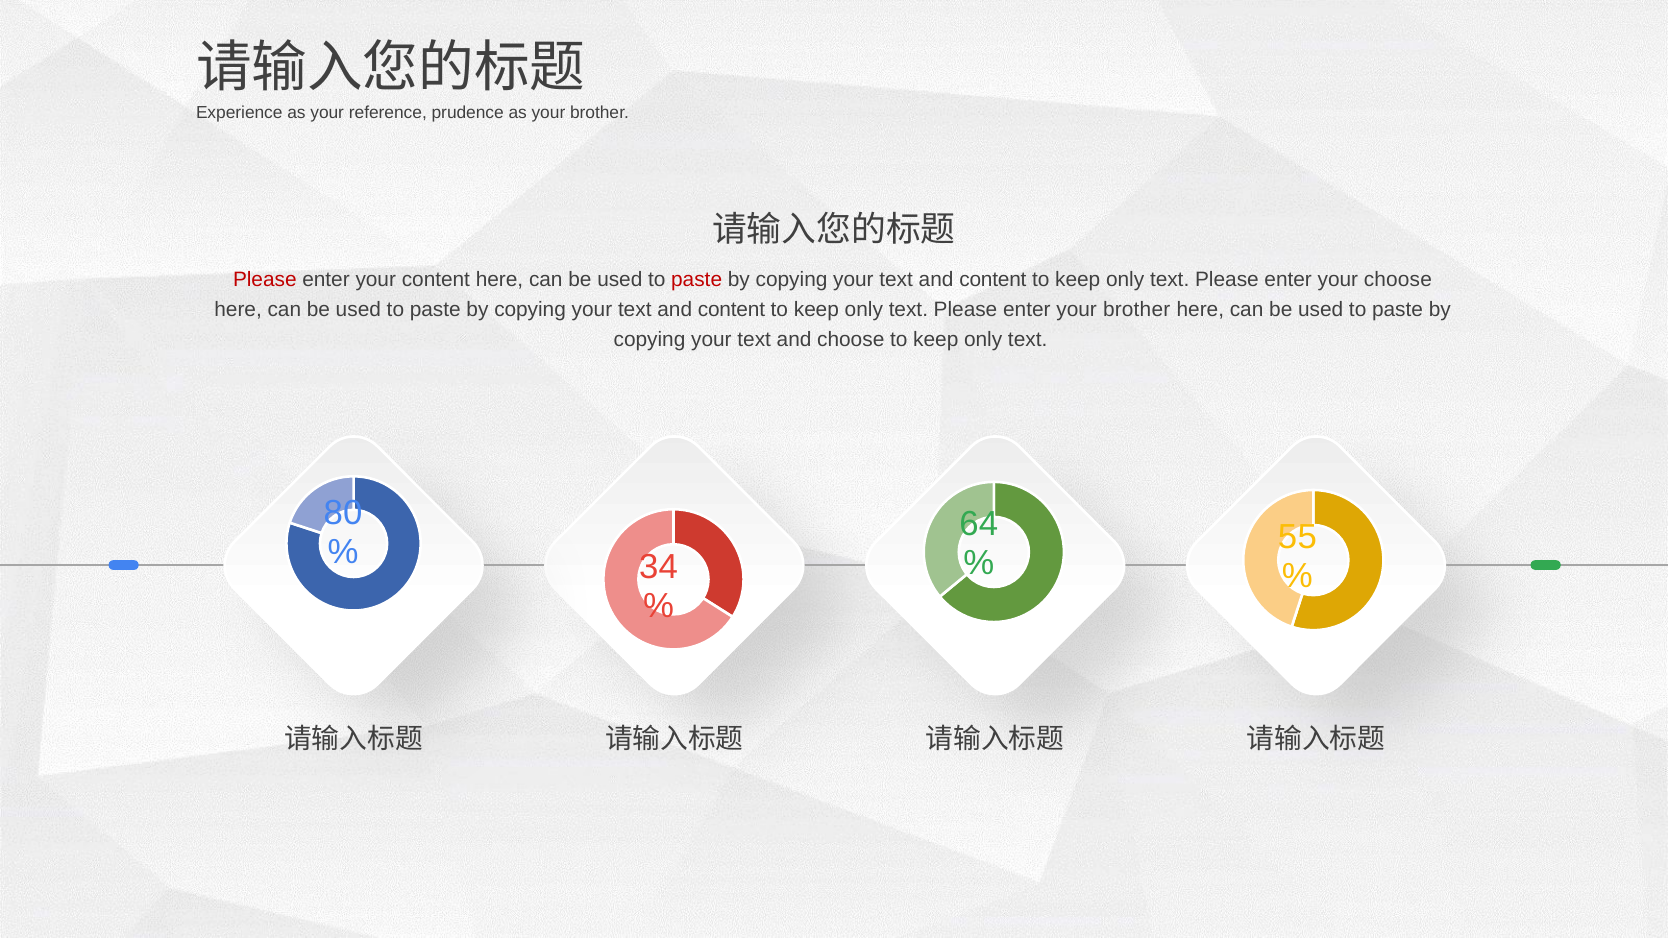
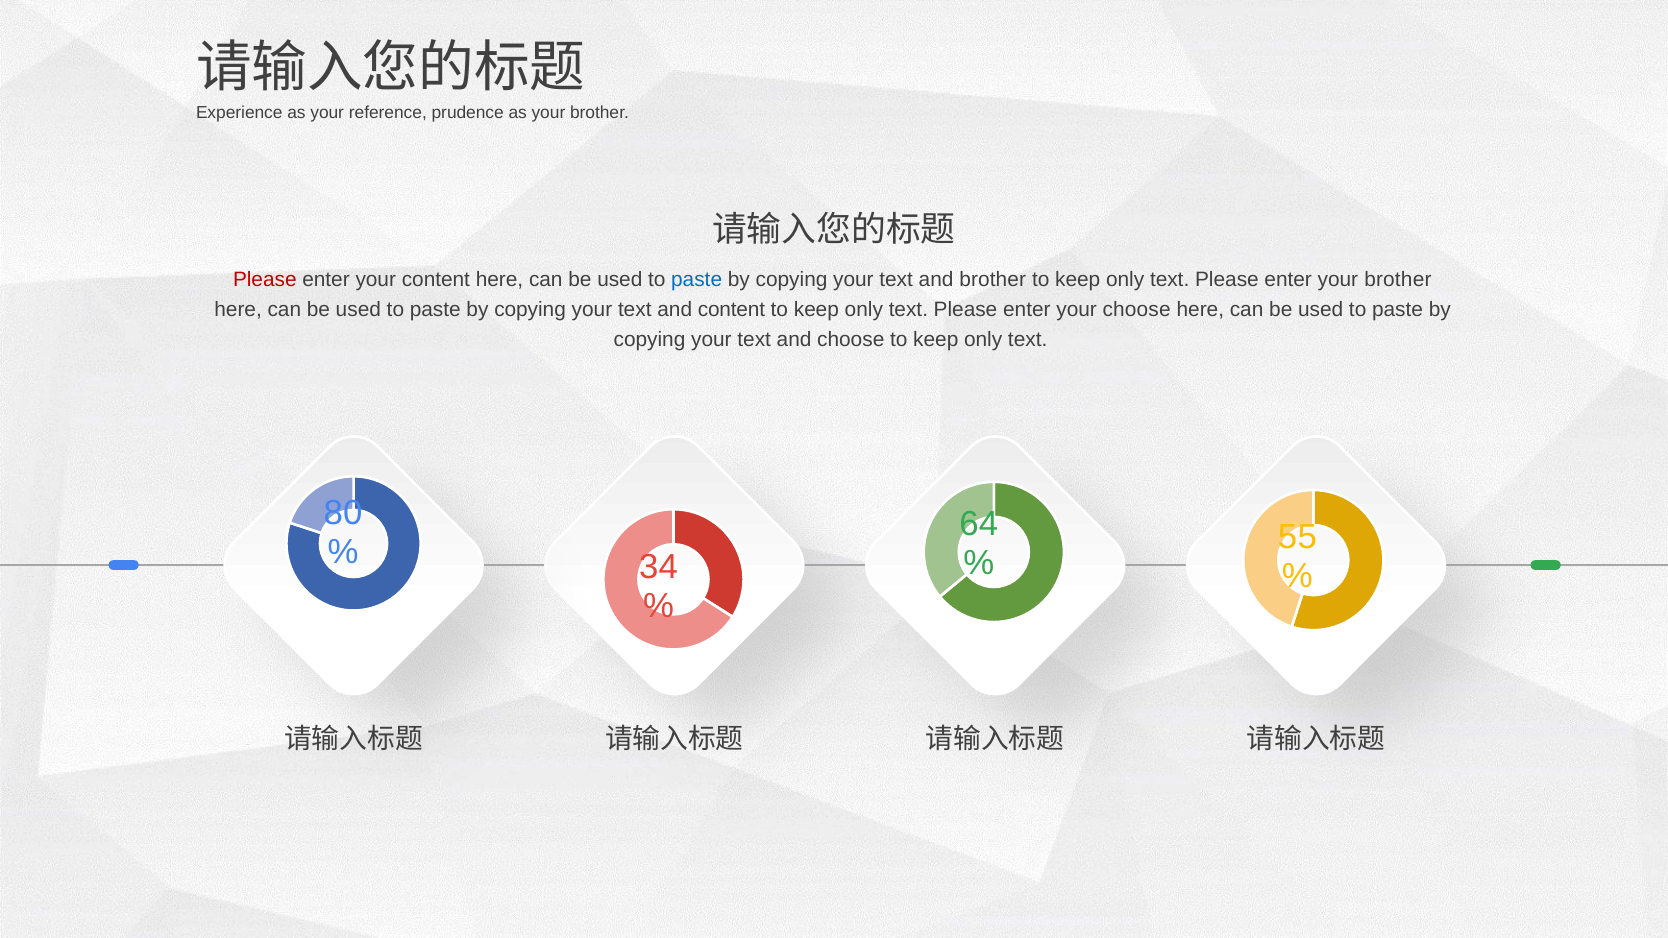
paste at (697, 280) colour: red -> blue
content at (993, 280): content -> brother
enter your choose: choose -> brother
enter your brother: brother -> choose
